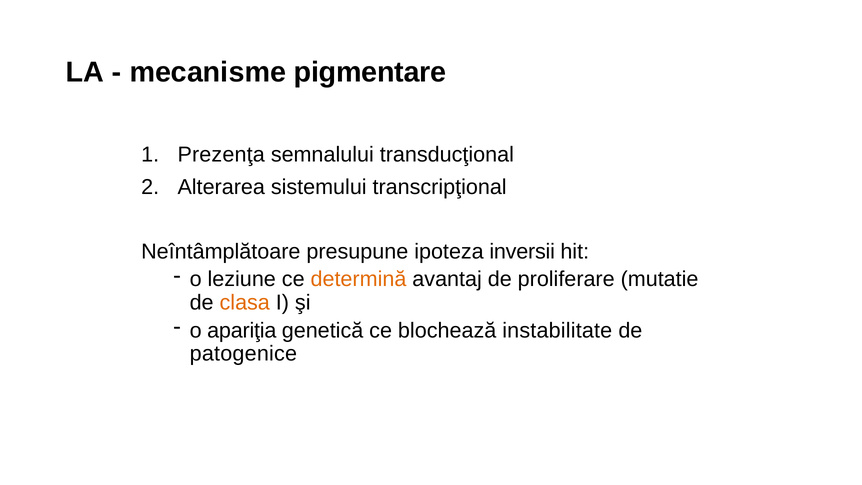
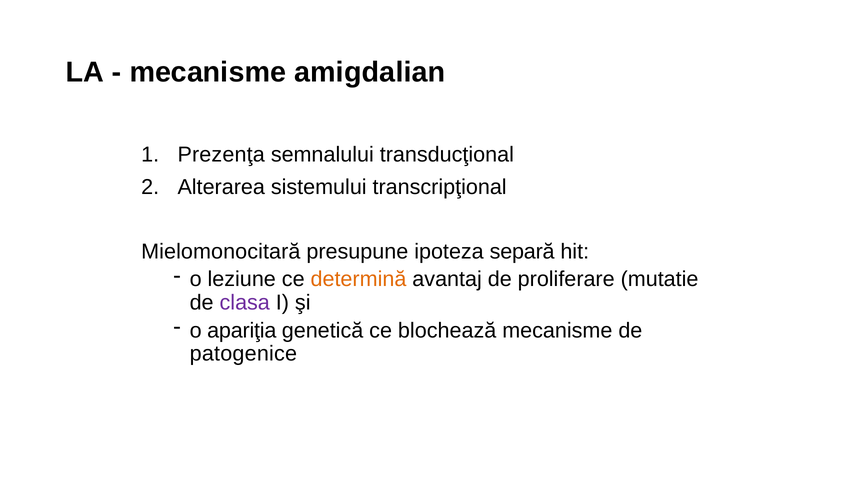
pigmentare: pigmentare -> amigdalian
Neîntâmplătoare: Neîntâmplătoare -> Mielomonocitară
inversii: inversii -> separă
clasa colour: orange -> purple
blochează instabilitate: instabilitate -> mecanisme
